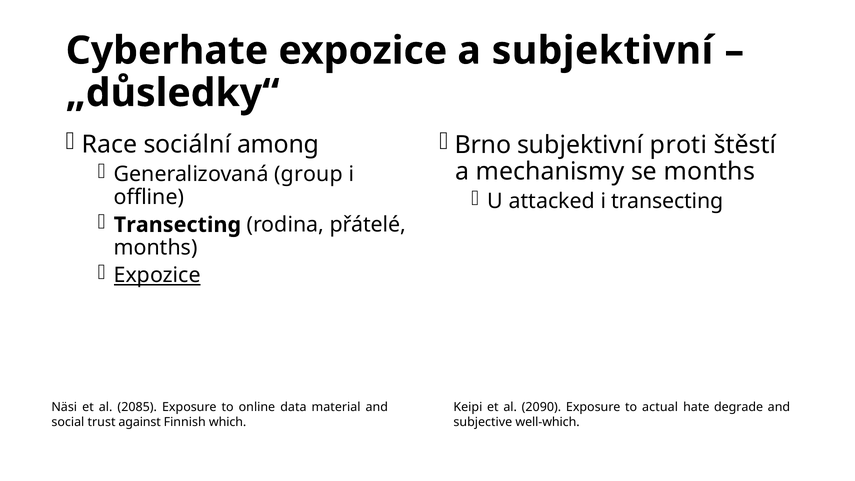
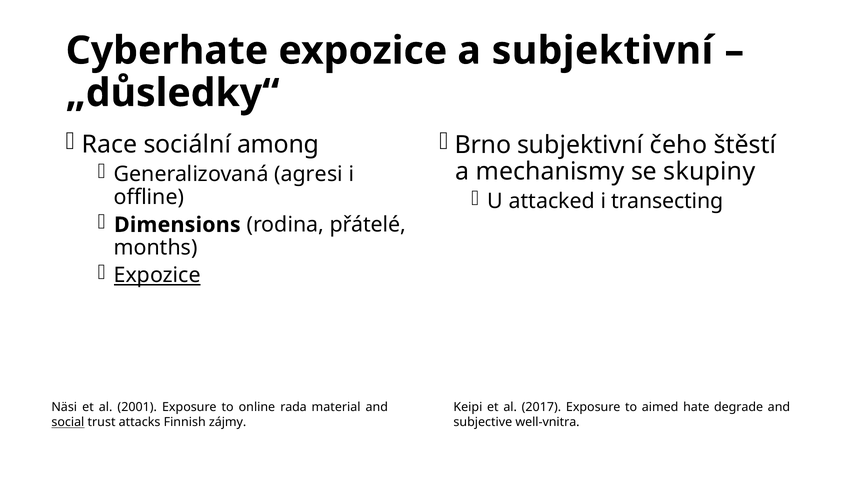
proti: proti -> čeho
group: group -> agresi
se months: months -> skupiny
Transecting at (177, 225): Transecting -> Dimensions
2085: 2085 -> 2001
data: data -> rada
2090: 2090 -> 2017
actual: actual -> aimed
social underline: none -> present
against: against -> attacks
which: which -> zájmy
well-which: well-which -> well-vnitra
